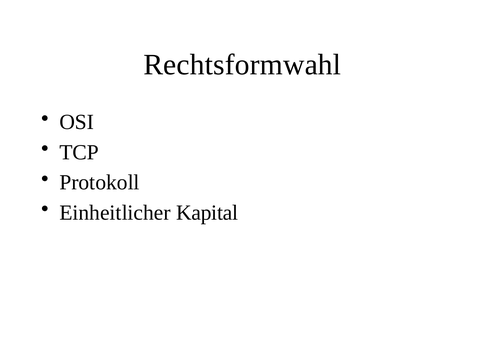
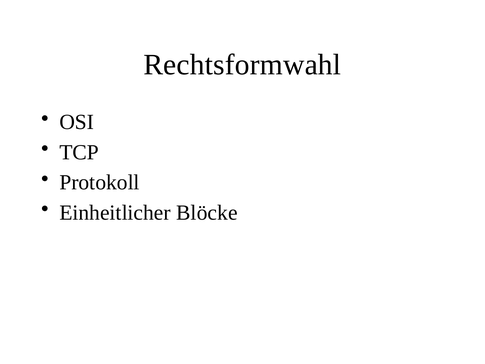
Kapital: Kapital -> Blöcke
